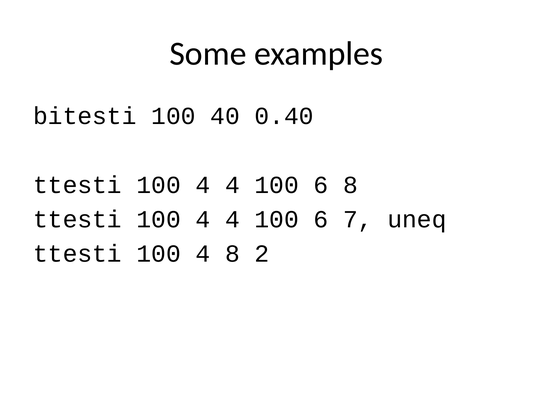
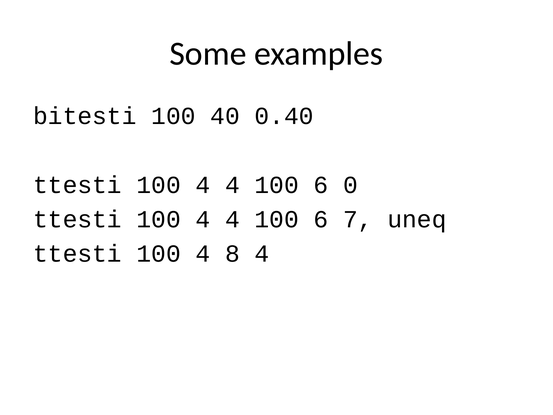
6 8: 8 -> 0
8 2: 2 -> 4
